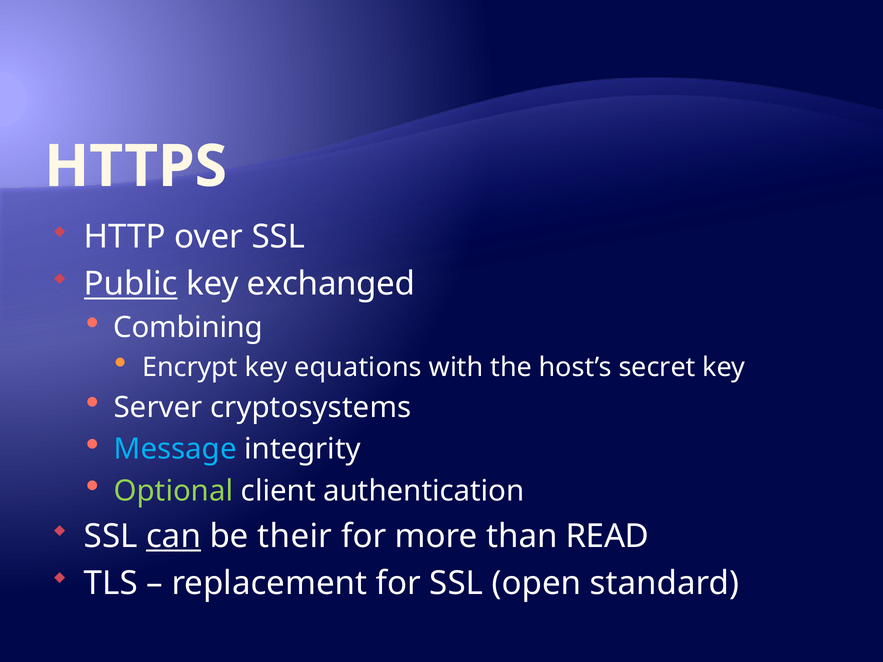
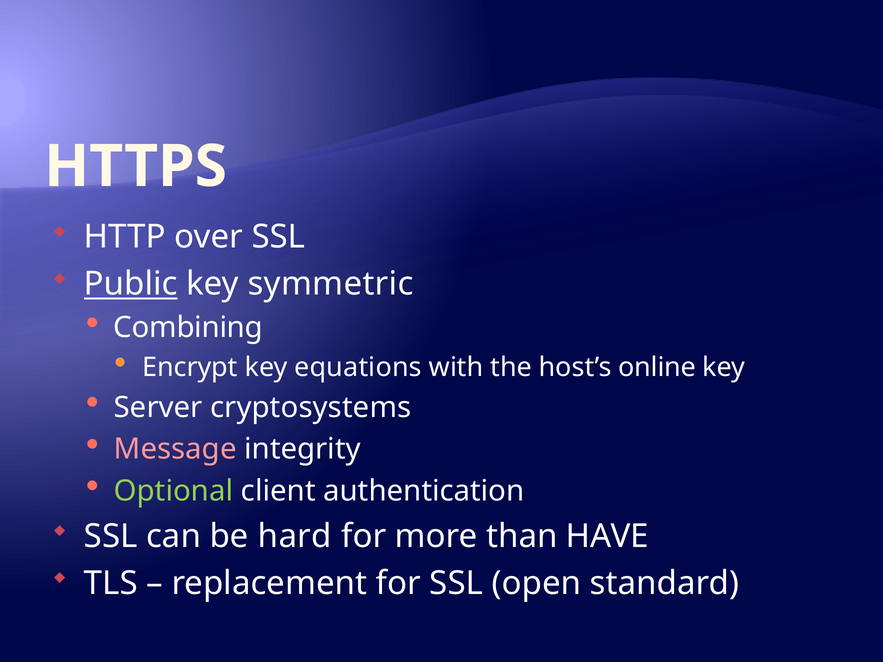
exchanged: exchanged -> symmetric
secret: secret -> online
Message colour: light blue -> pink
can underline: present -> none
their: their -> hard
READ: READ -> HAVE
